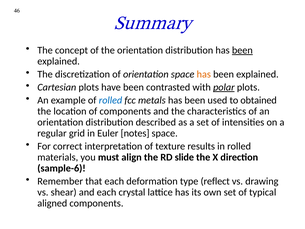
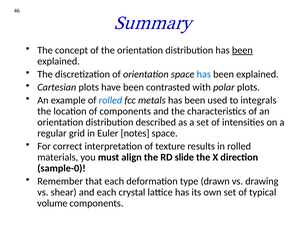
has at (204, 74) colour: orange -> blue
polar underline: present -> none
obtained: obtained -> integrals
sample-6: sample-6 -> sample-0
reflect: reflect -> drawn
aligned: aligned -> volume
